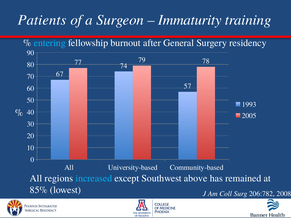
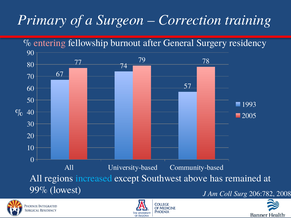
Patients: Patients -> Primary
Immaturity: Immaturity -> Correction
entering colour: light blue -> pink
85%: 85% -> 99%
